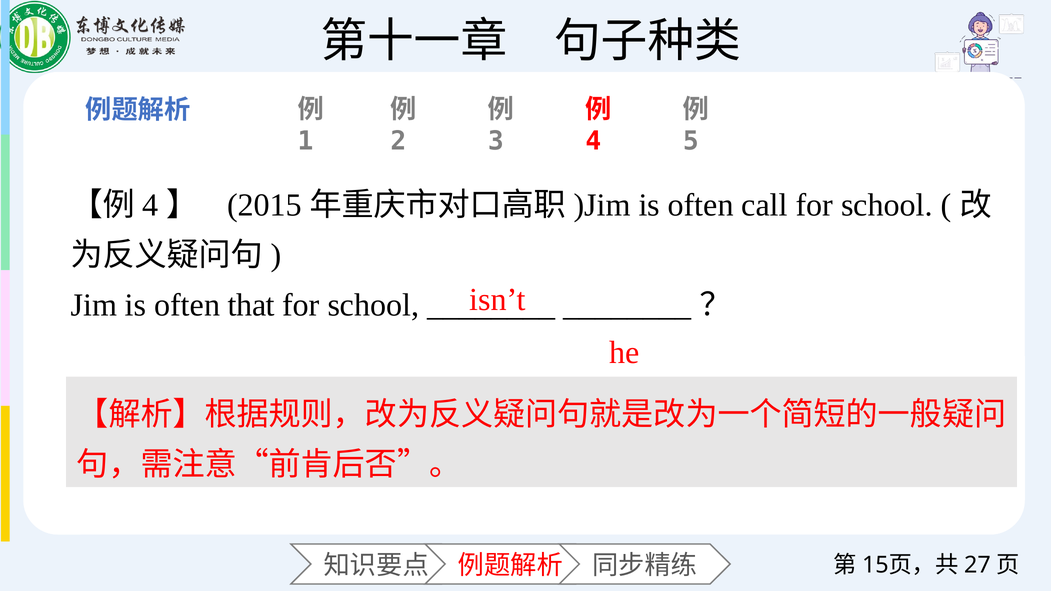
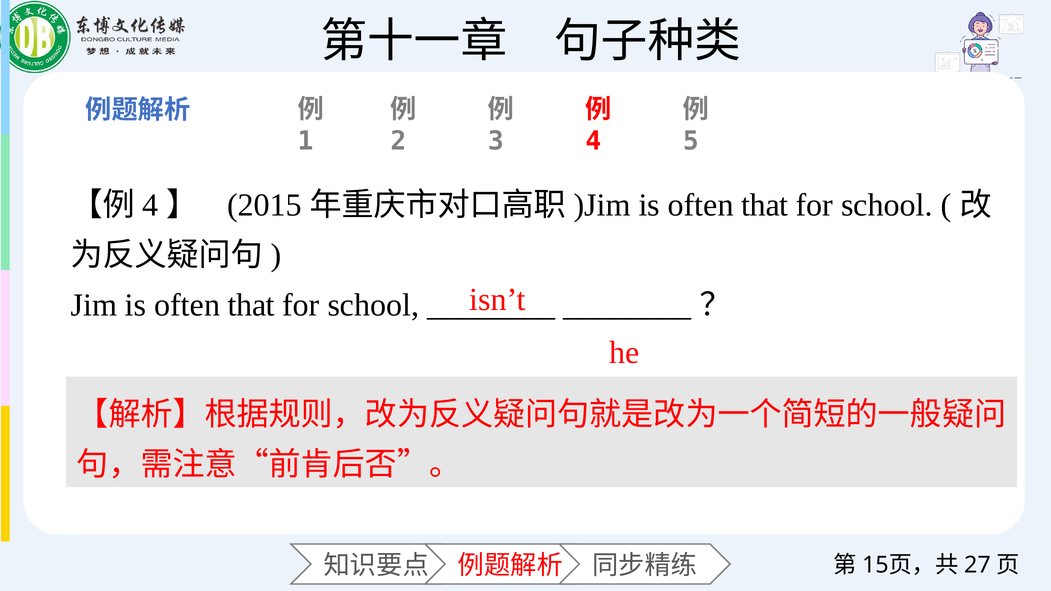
call at (765, 205): call -> that
